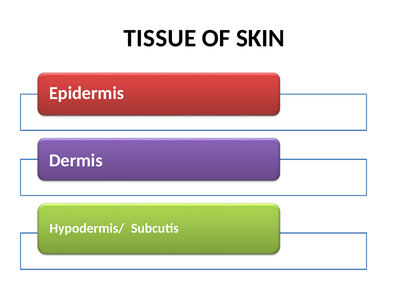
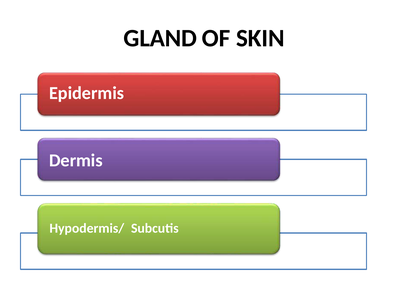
TISSUE: TISSUE -> GLAND
